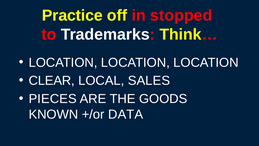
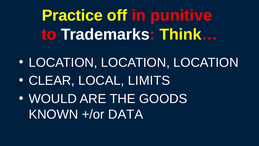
stopped: stopped -> punitive
SALES: SALES -> LIMITS
PIECES: PIECES -> WOULD
